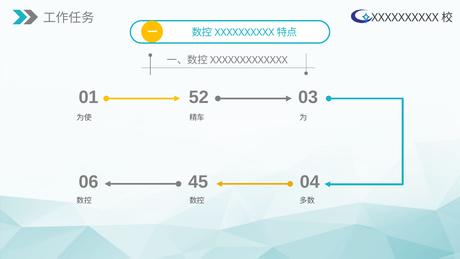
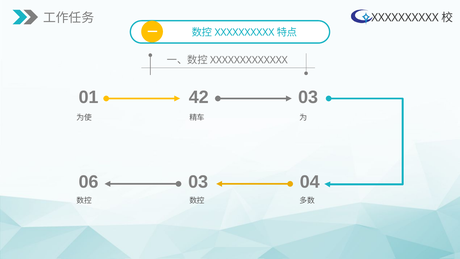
52: 52 -> 42
06 45: 45 -> 03
